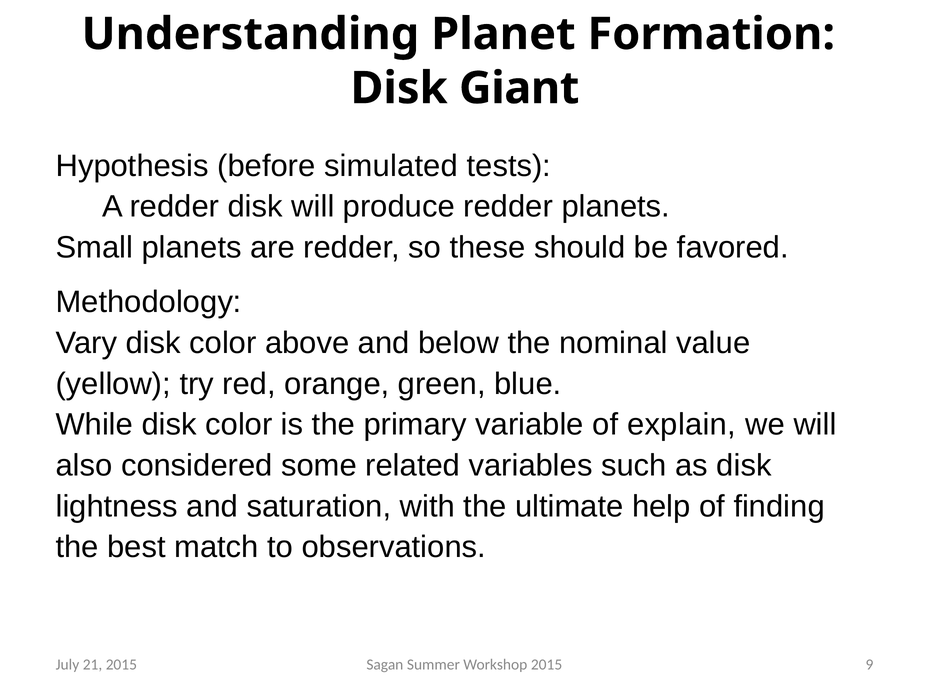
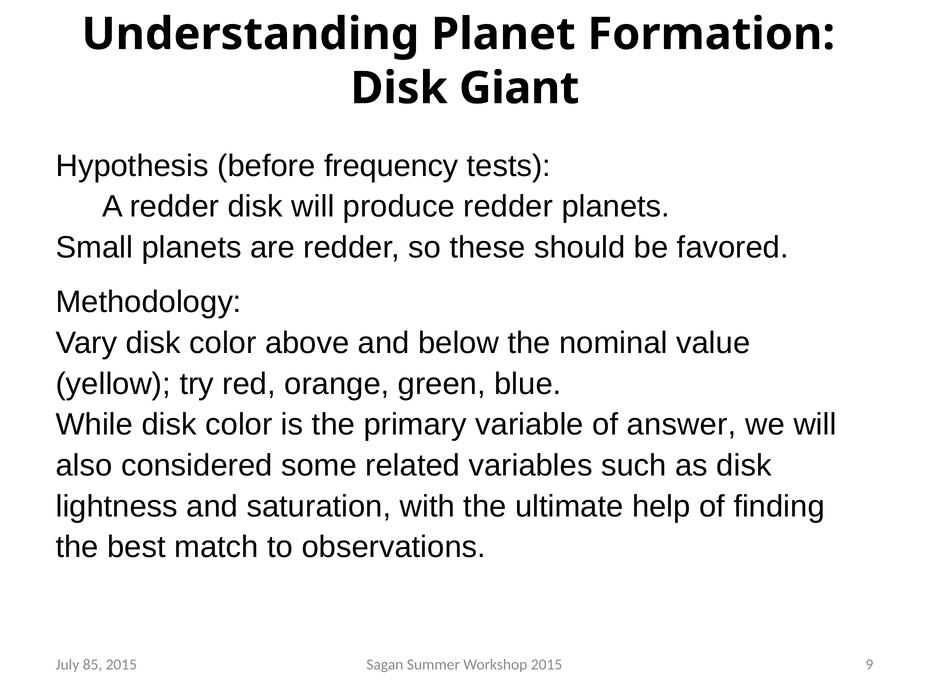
simulated: simulated -> frequency
explain: explain -> answer
21: 21 -> 85
